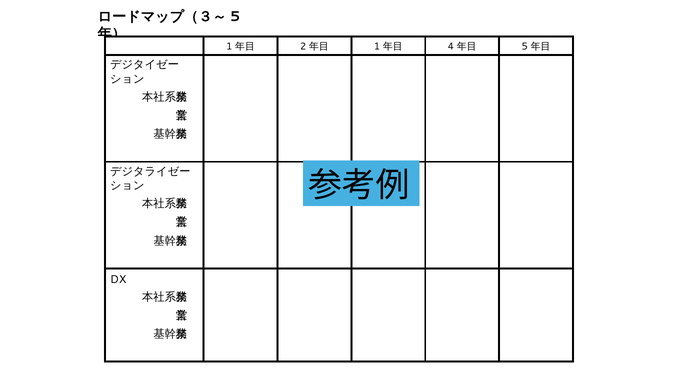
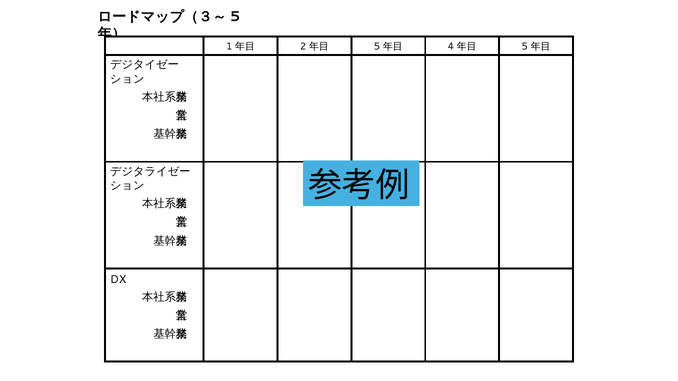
1 at (377, 47): 1 -> 5
